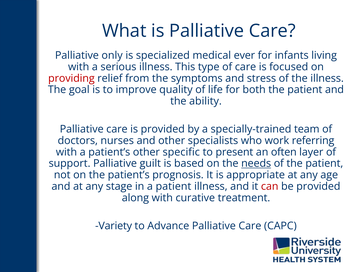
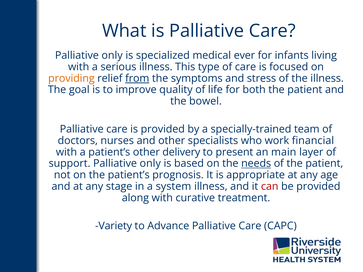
providing colour: red -> orange
from underline: none -> present
ability: ability -> bowel
referring: referring -> financial
specific: specific -> delivery
often: often -> main
support Palliative guilt: guilt -> only
a patient: patient -> system
